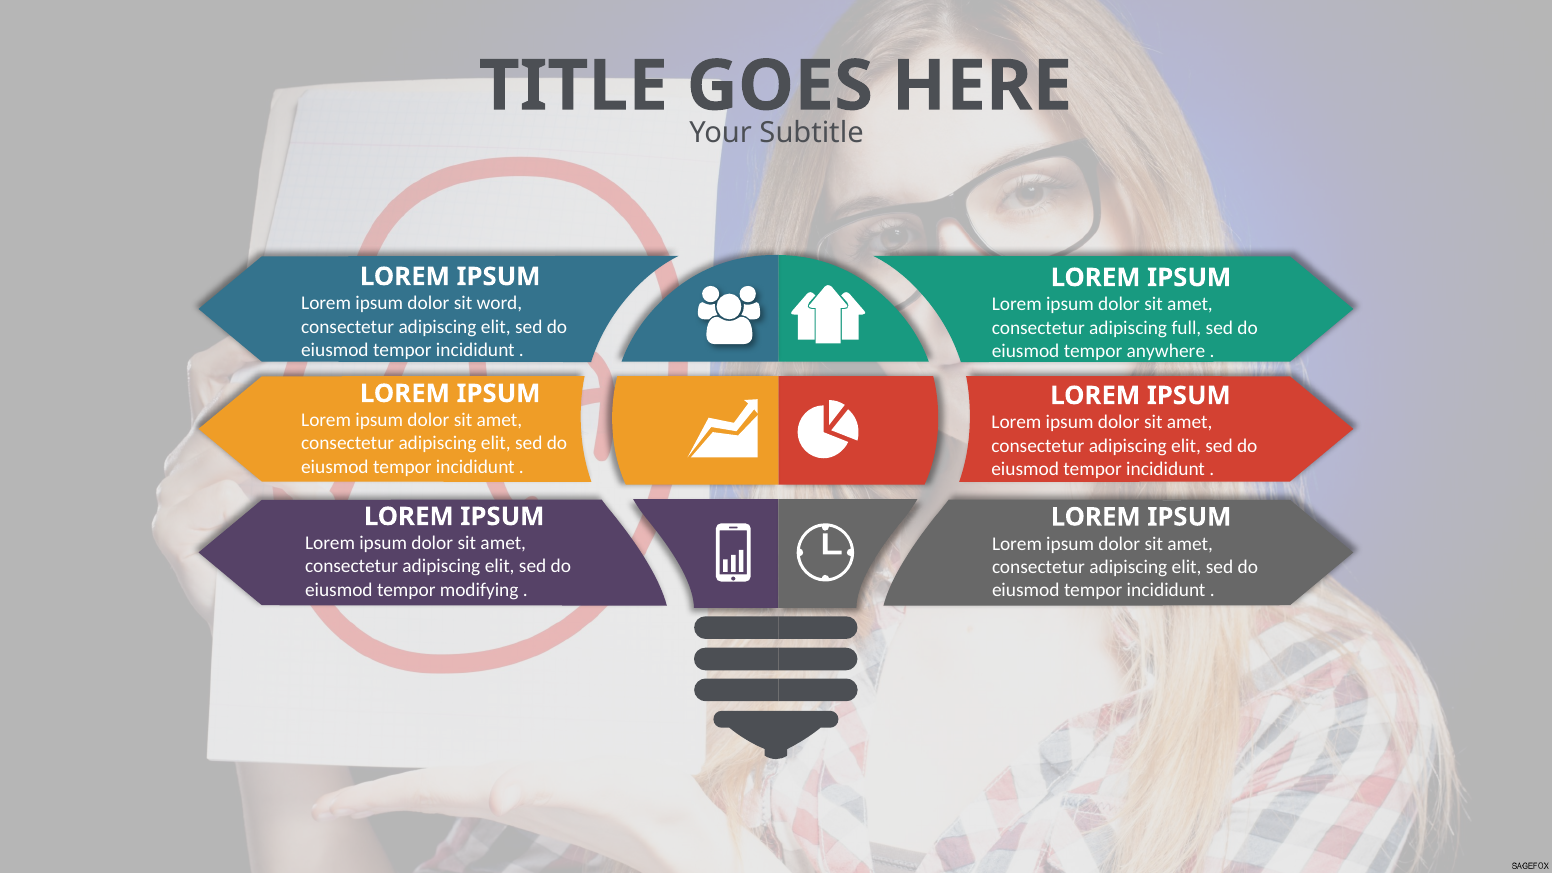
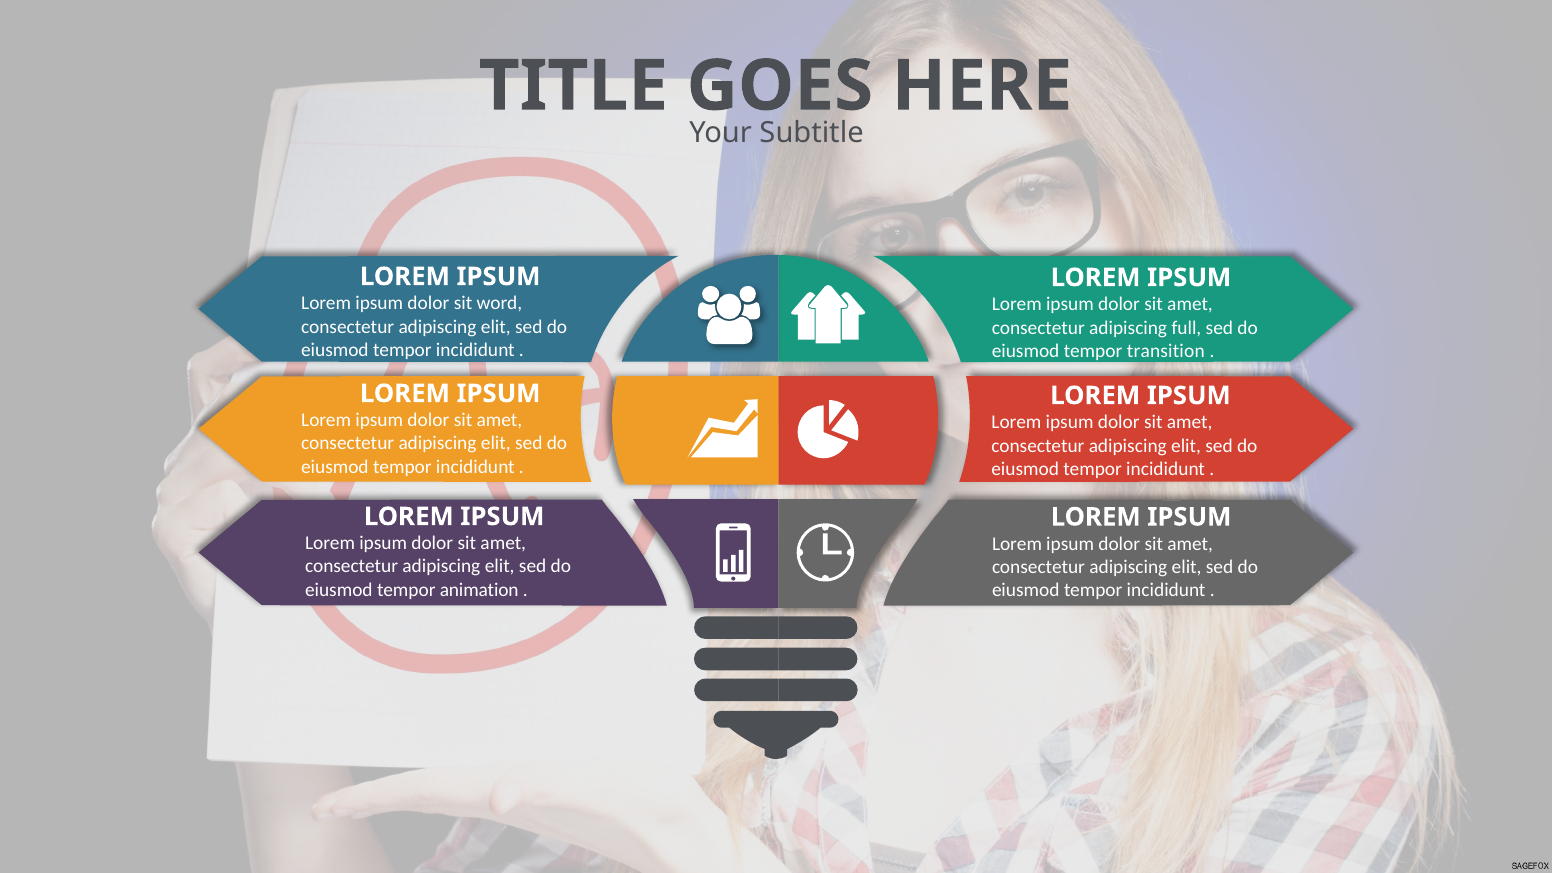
anywhere: anywhere -> transition
modifying: modifying -> animation
